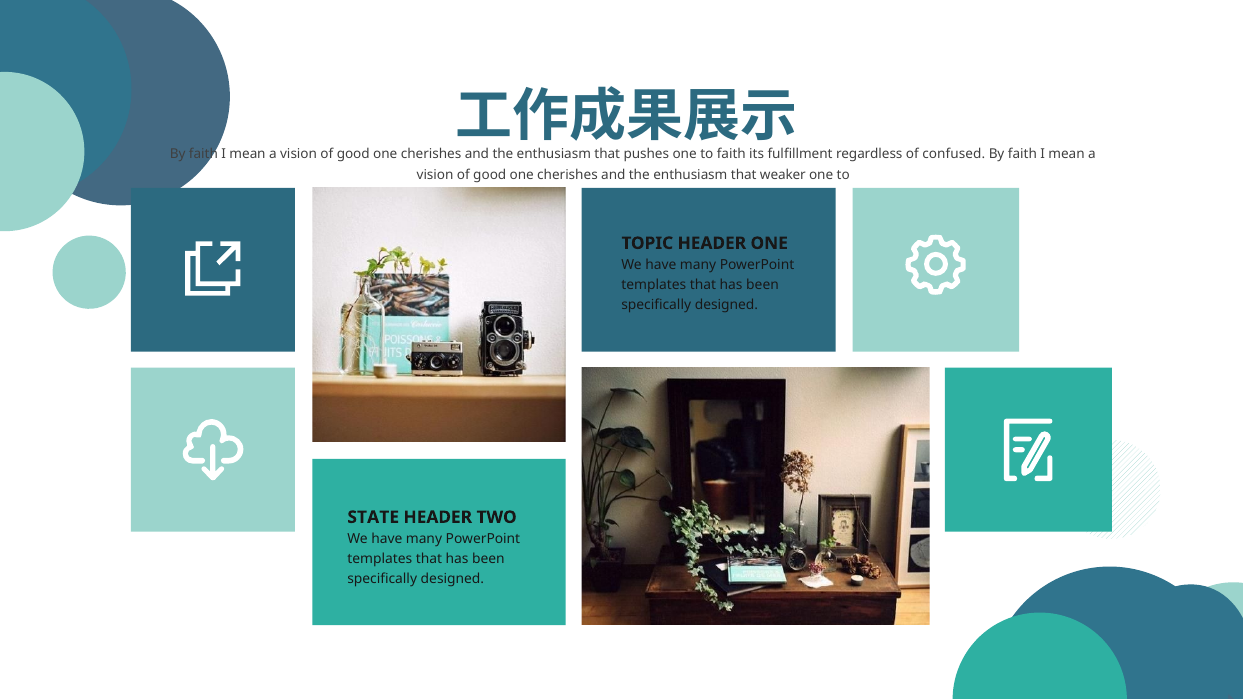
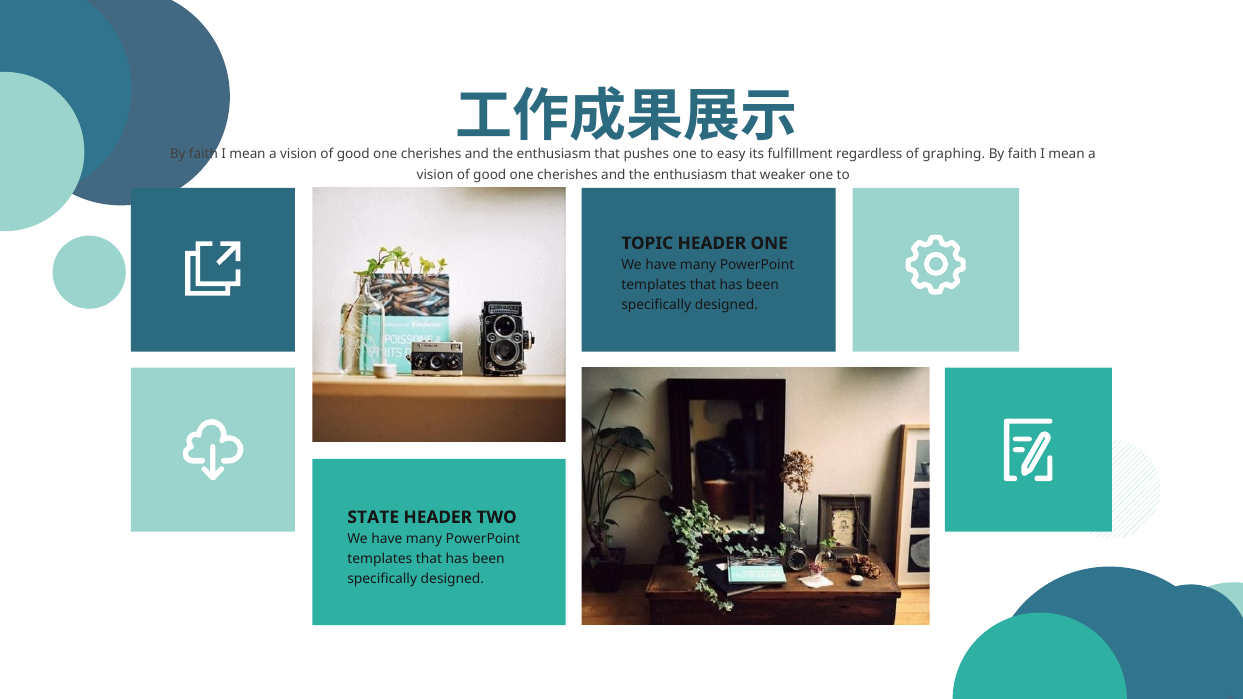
to faith: faith -> easy
confused: confused -> graphing
